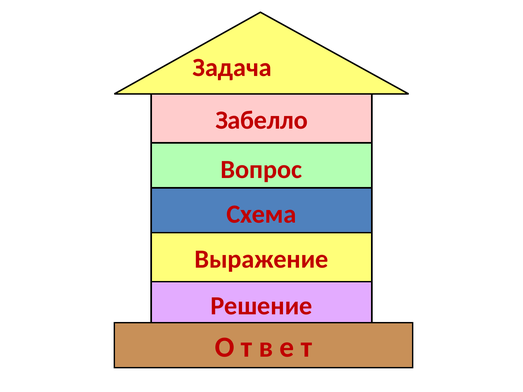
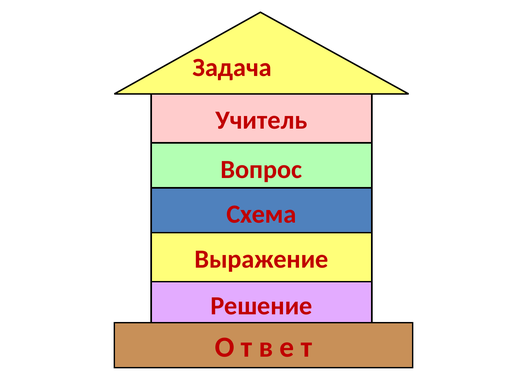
Забелло: Забелло -> Учитель
